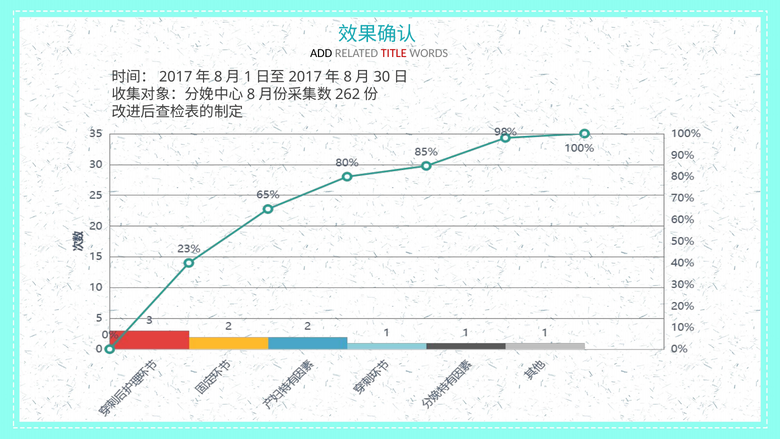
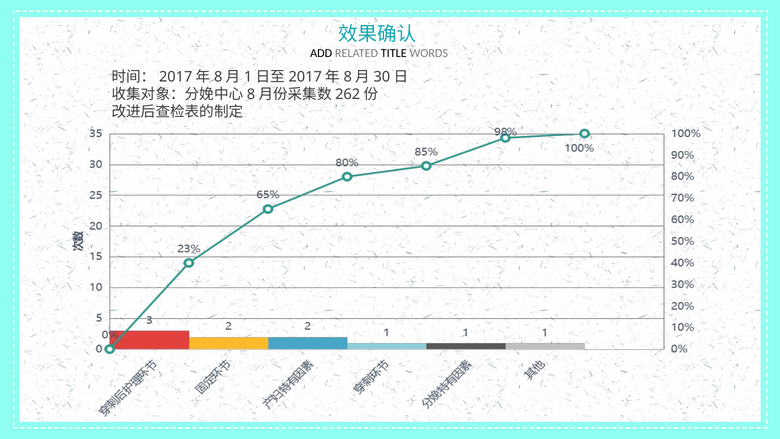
TITLE colour: red -> black
